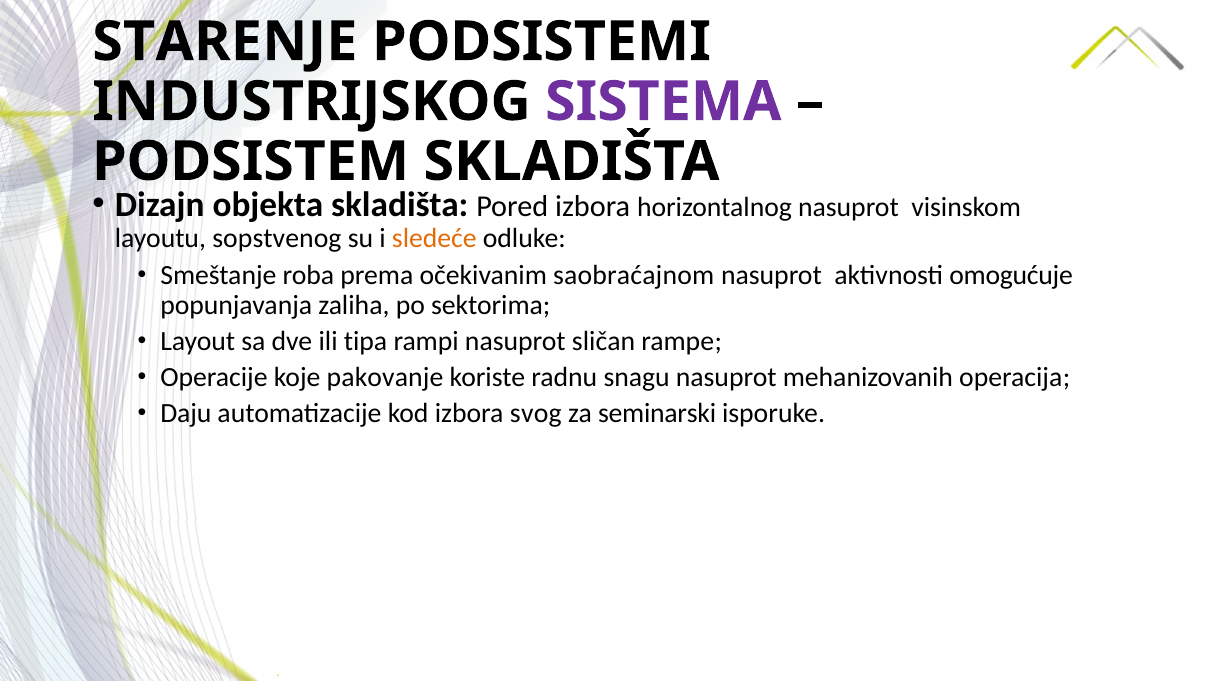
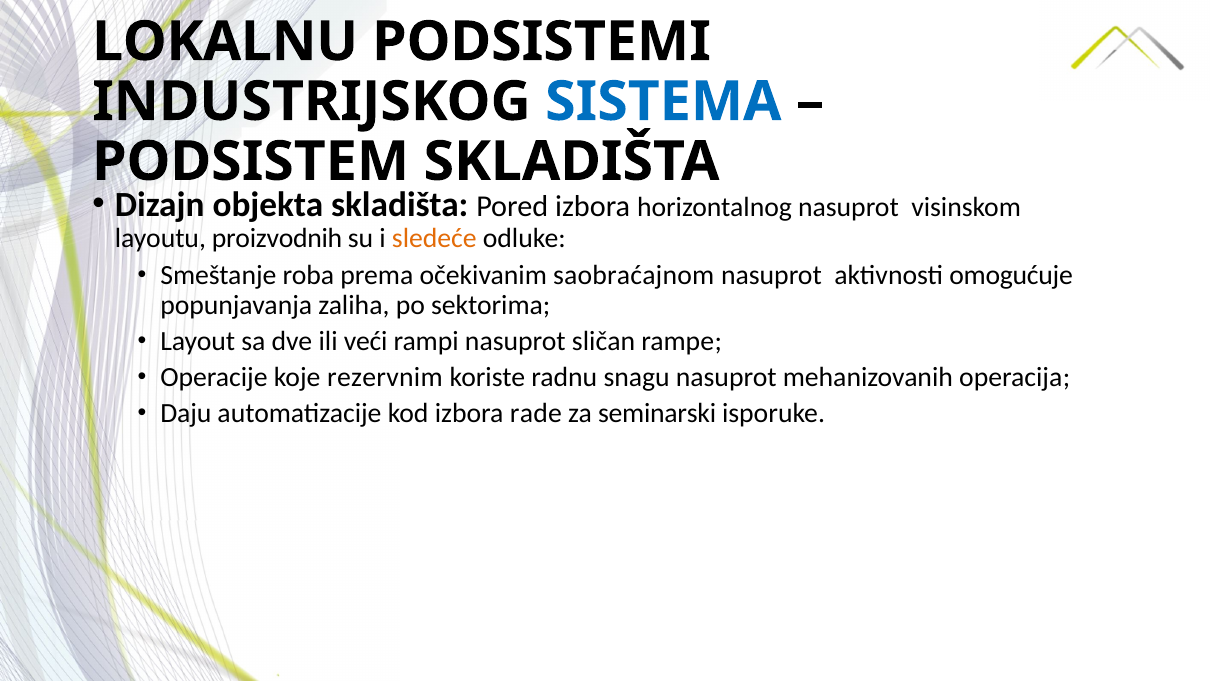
STARENJE: STARENJE -> LOKALNU
SISTEMA colour: purple -> blue
sopstvenog: sopstvenog -> proizvodnih
tipa: tipa -> veći
pakovanje: pakovanje -> rezervnim
svog: svog -> rade
